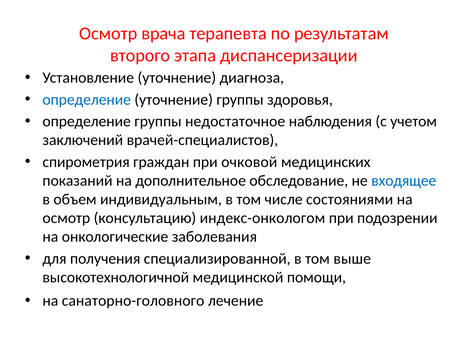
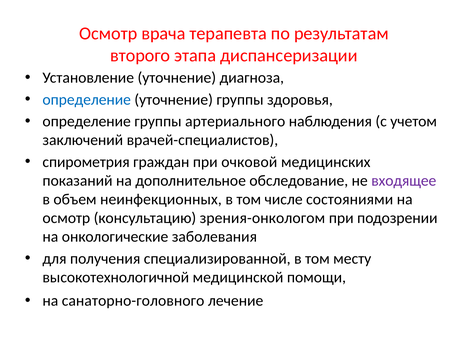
недостаточное: недостаточное -> артериального
входящее colour: blue -> purple
индивидуальным: индивидуальным -> неинфекционных
индекс-онкологом: индекс-онкологом -> зрения-онкологом
выше: выше -> месту
